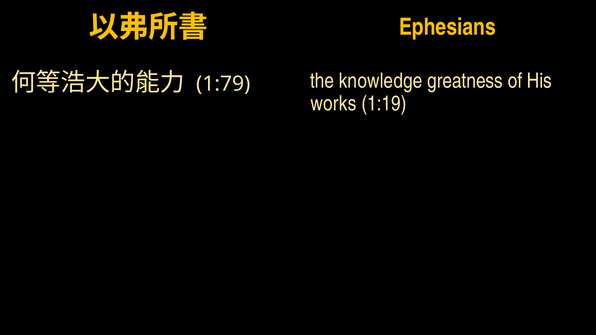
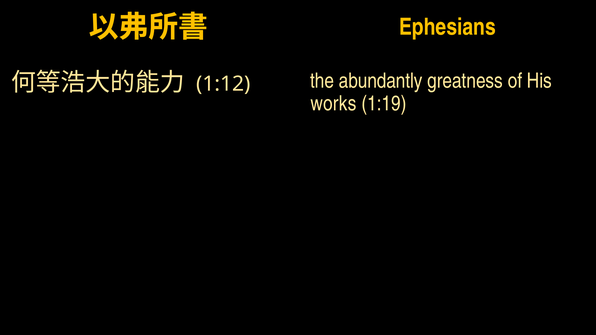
knowledge: knowledge -> abundantly
1:79: 1:79 -> 1:12
